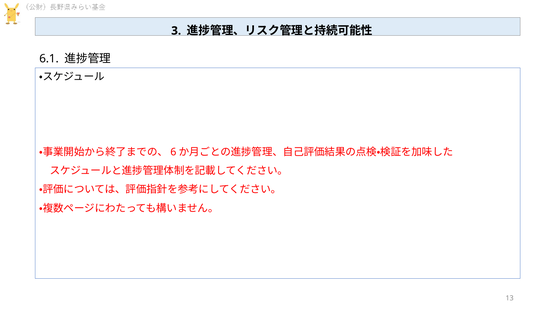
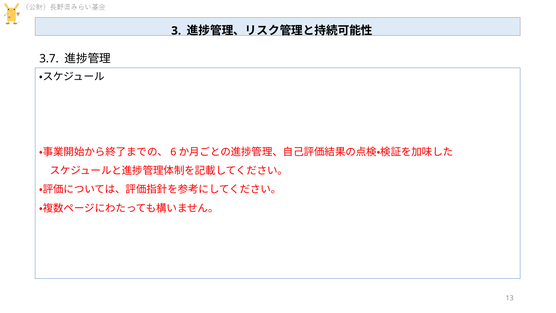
6.1: 6.1 -> 3.7
